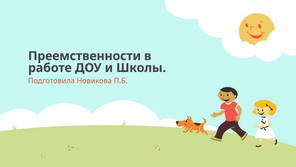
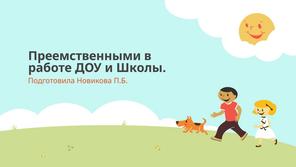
Преемственности: Преемственности -> Преемственными
